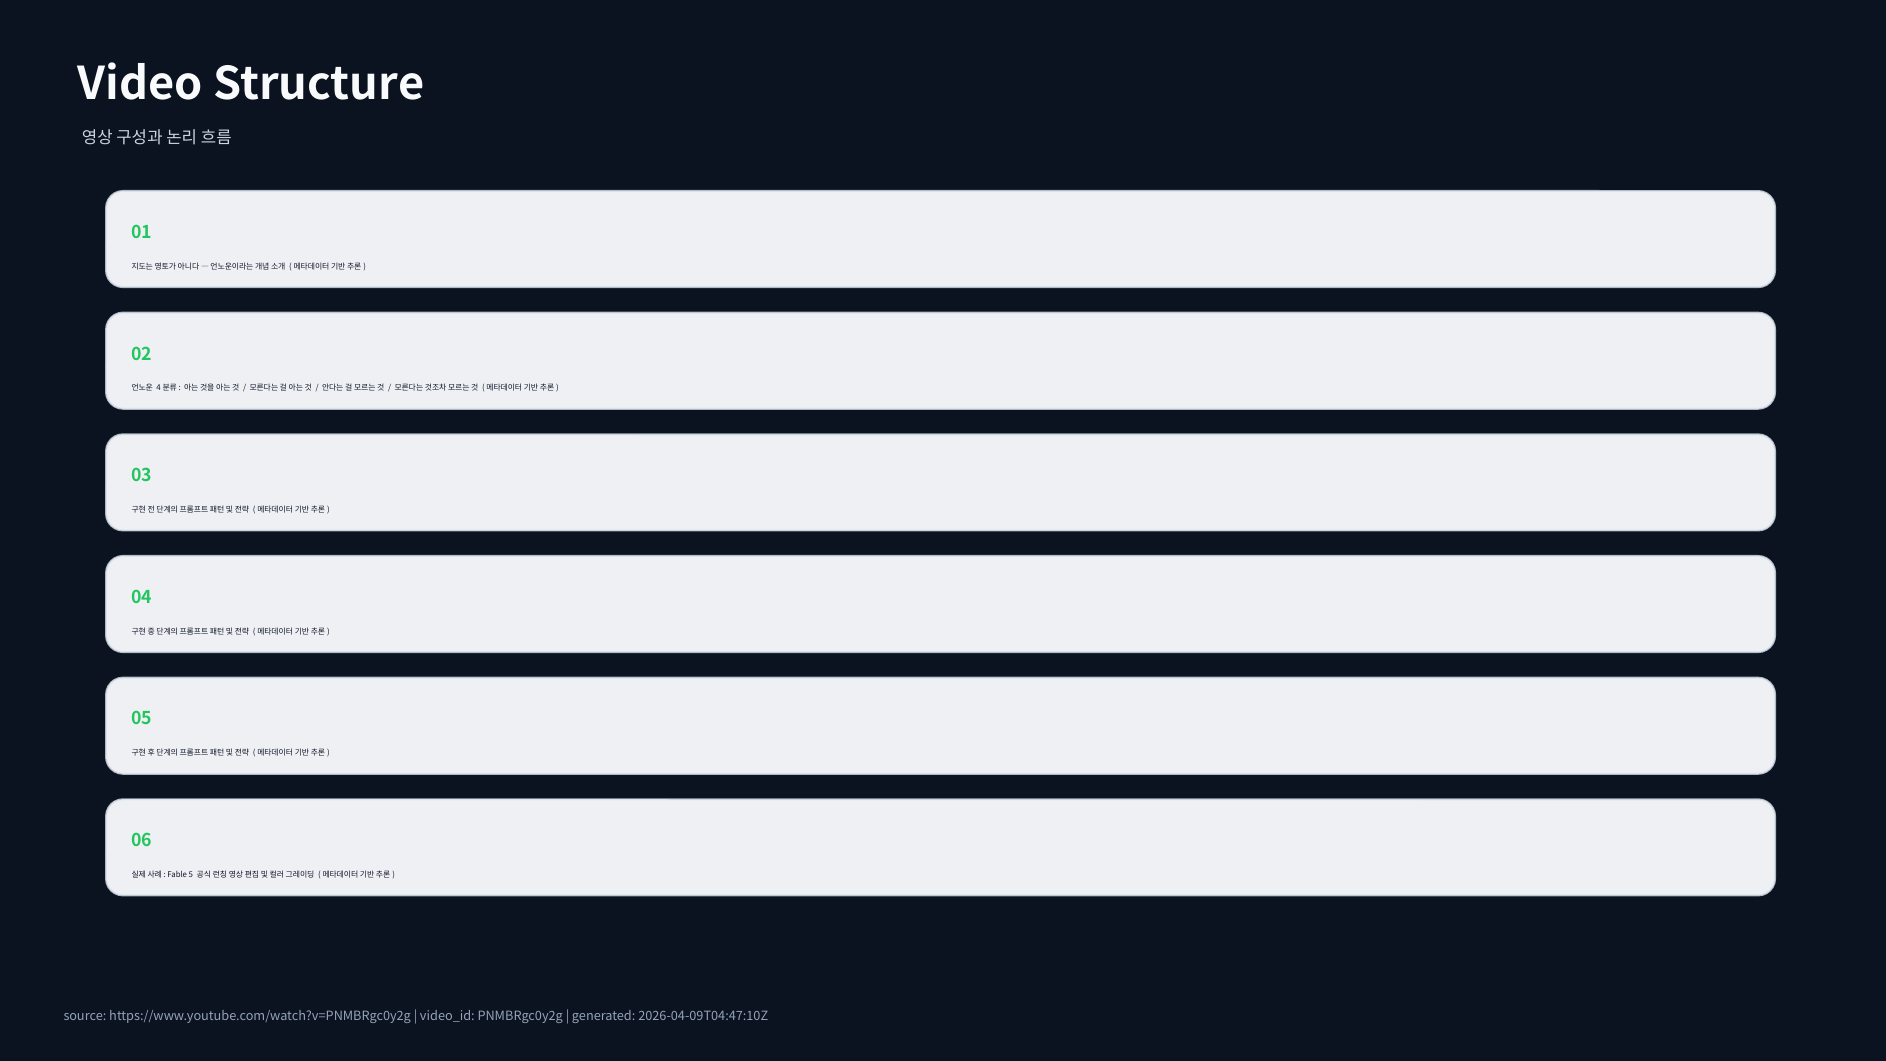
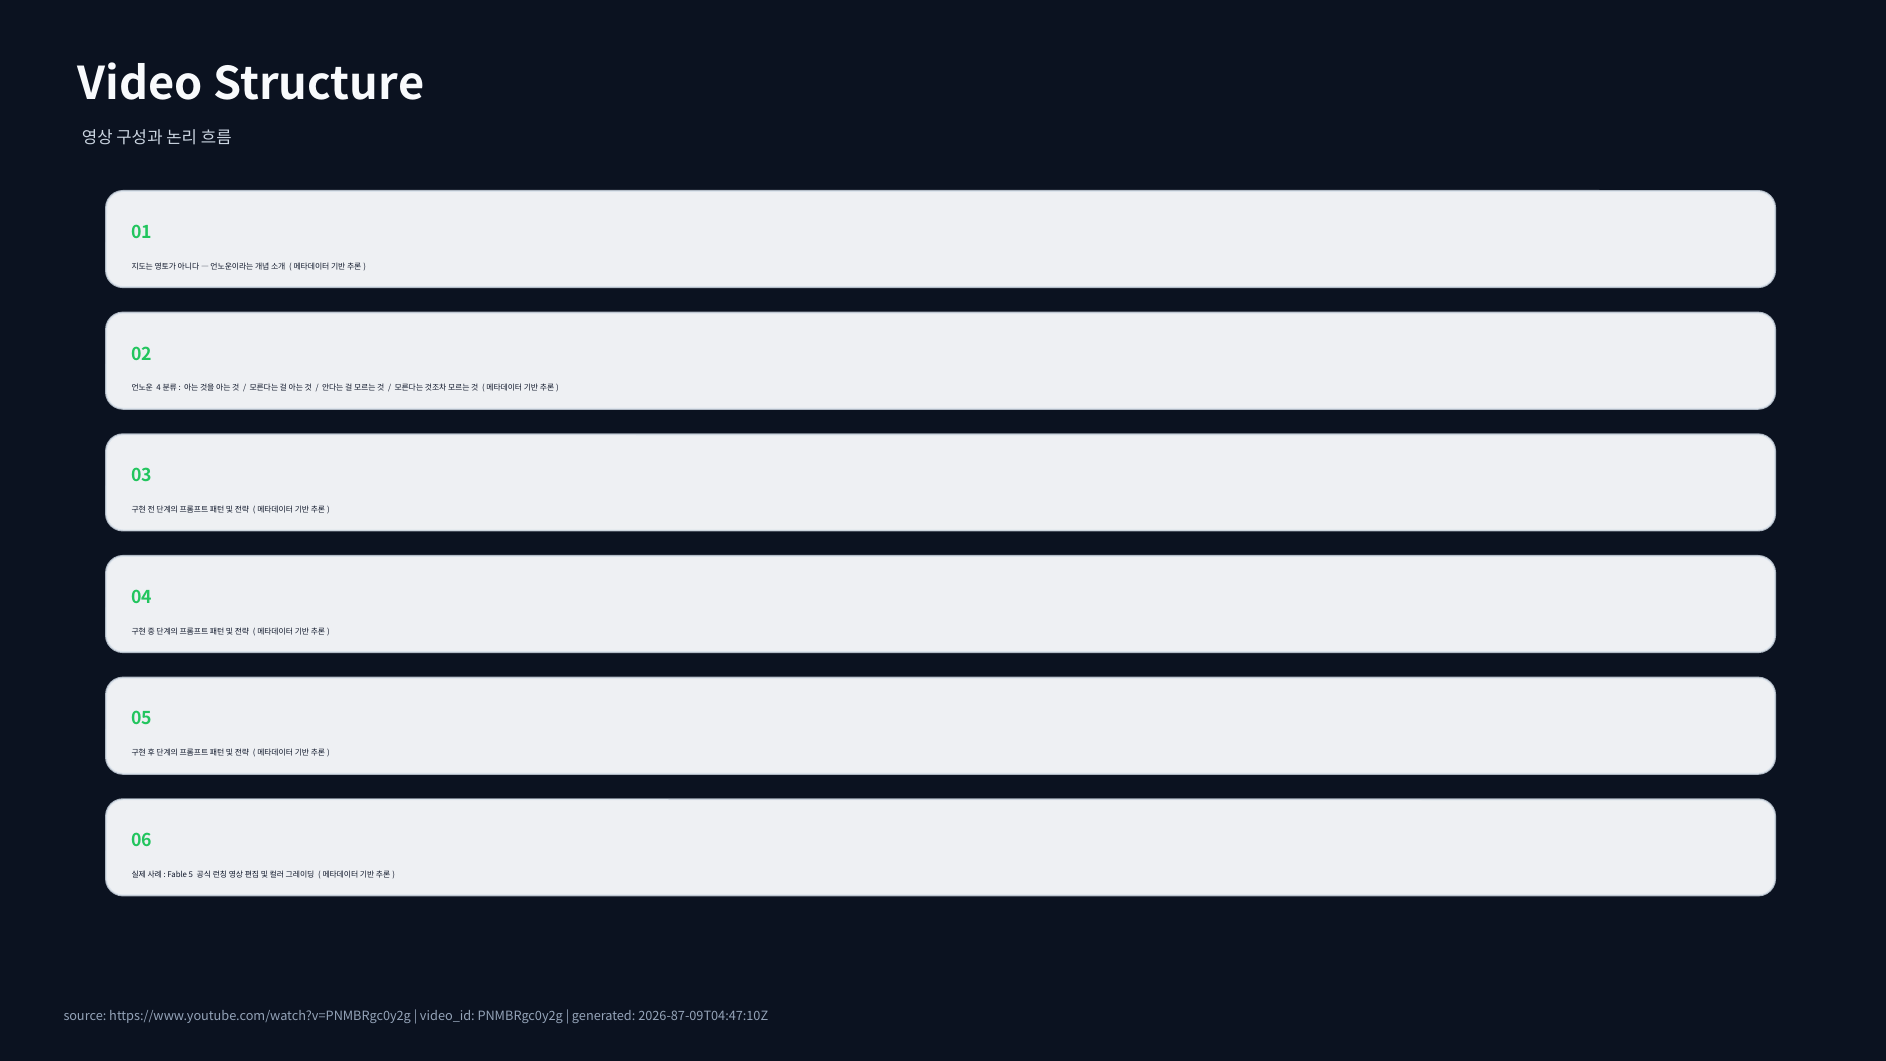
2026-04-09T04:47:10Z: 2026-04-09T04:47:10Z -> 2026-87-09T04:47:10Z
